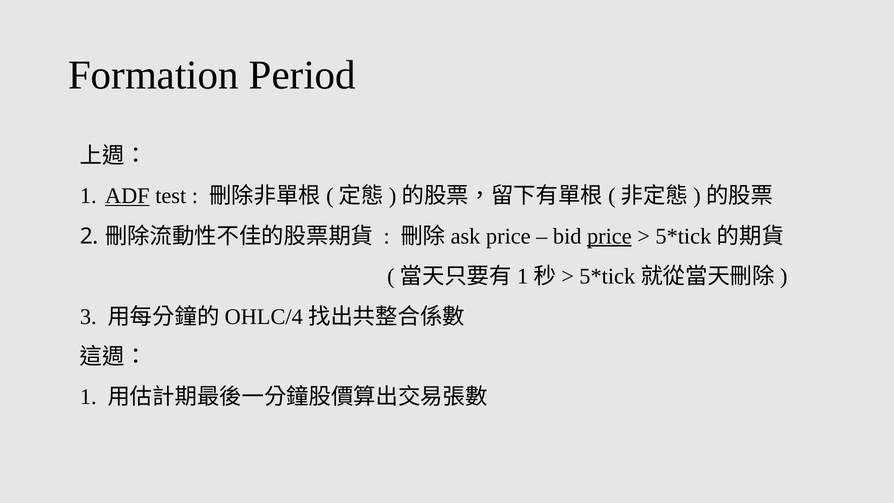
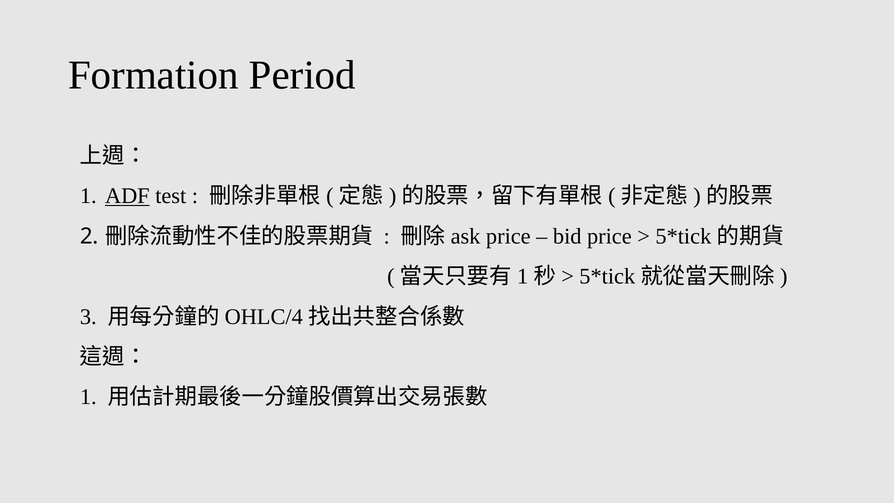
price at (609, 236) underline: present -> none
